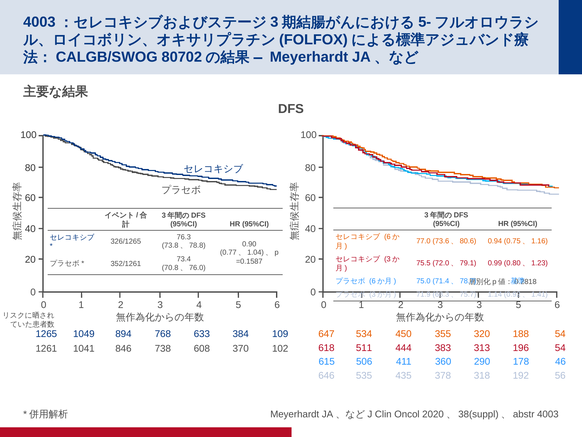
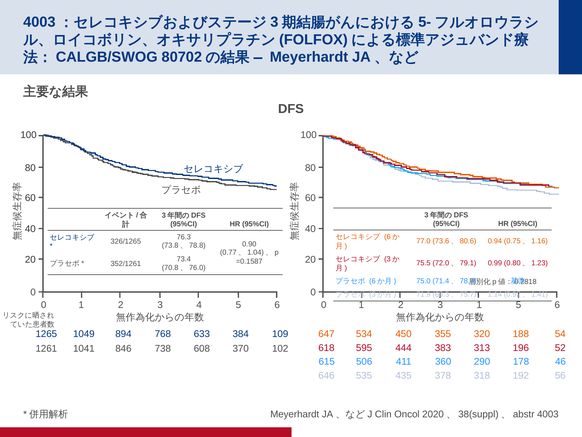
3 3: 3 -> 1
511: 511 -> 595
196 54: 54 -> 52
